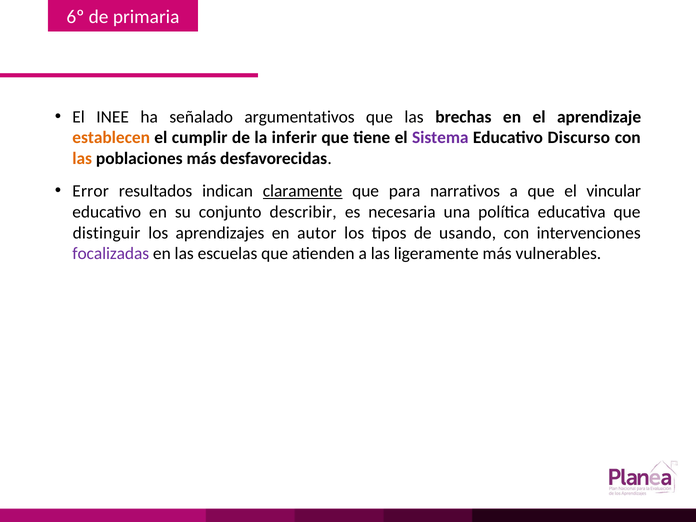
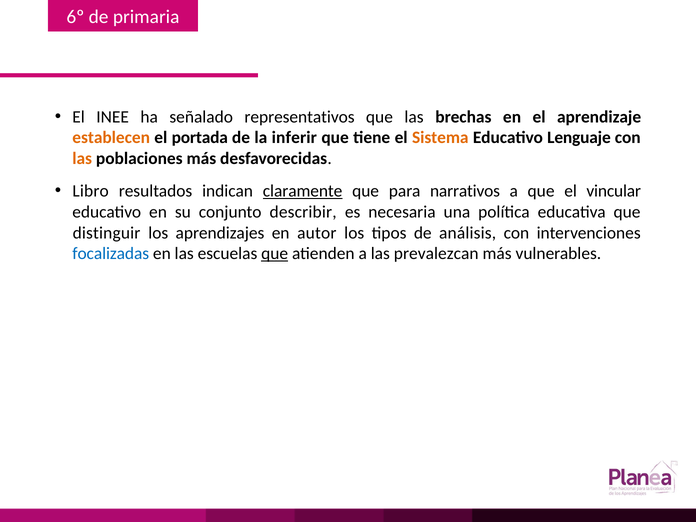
argumentativos: argumentativos -> representativos
cumplir: cumplir -> portada
Sistema colour: purple -> orange
Discurso: Discurso -> Lenguaje
Error: Error -> Libro
usando: usando -> análisis
focalizadas colour: purple -> blue
que at (275, 254) underline: none -> present
ligeramente: ligeramente -> prevalezcan
